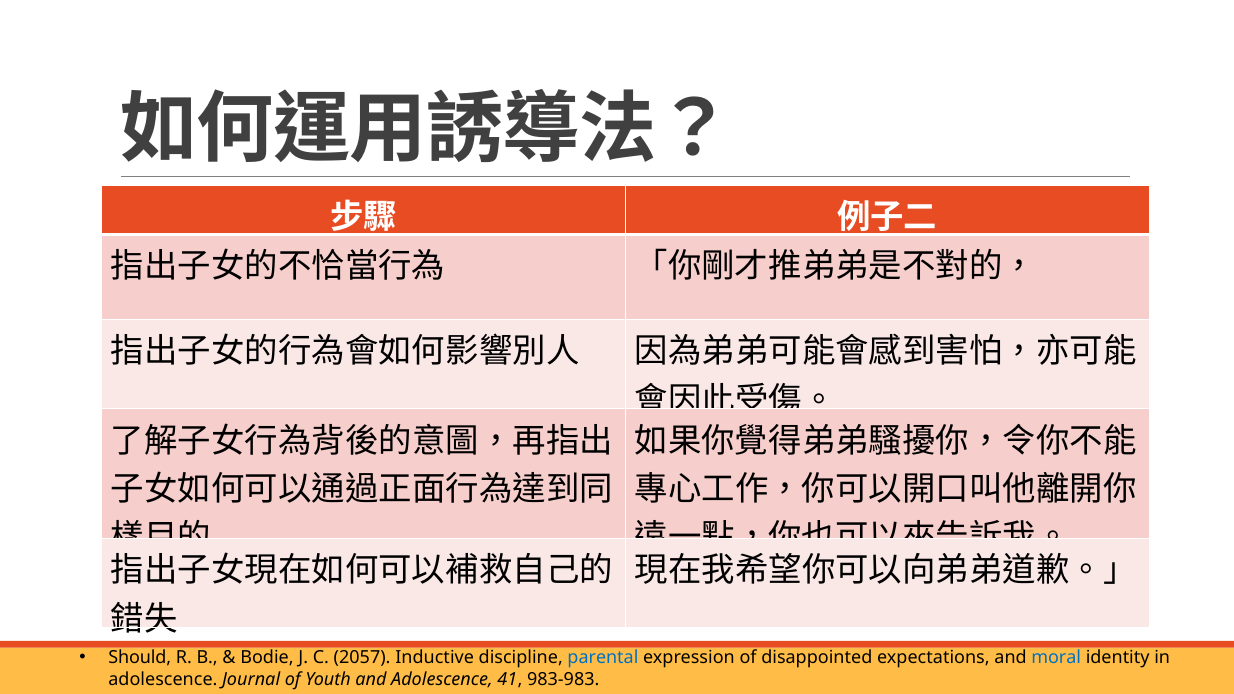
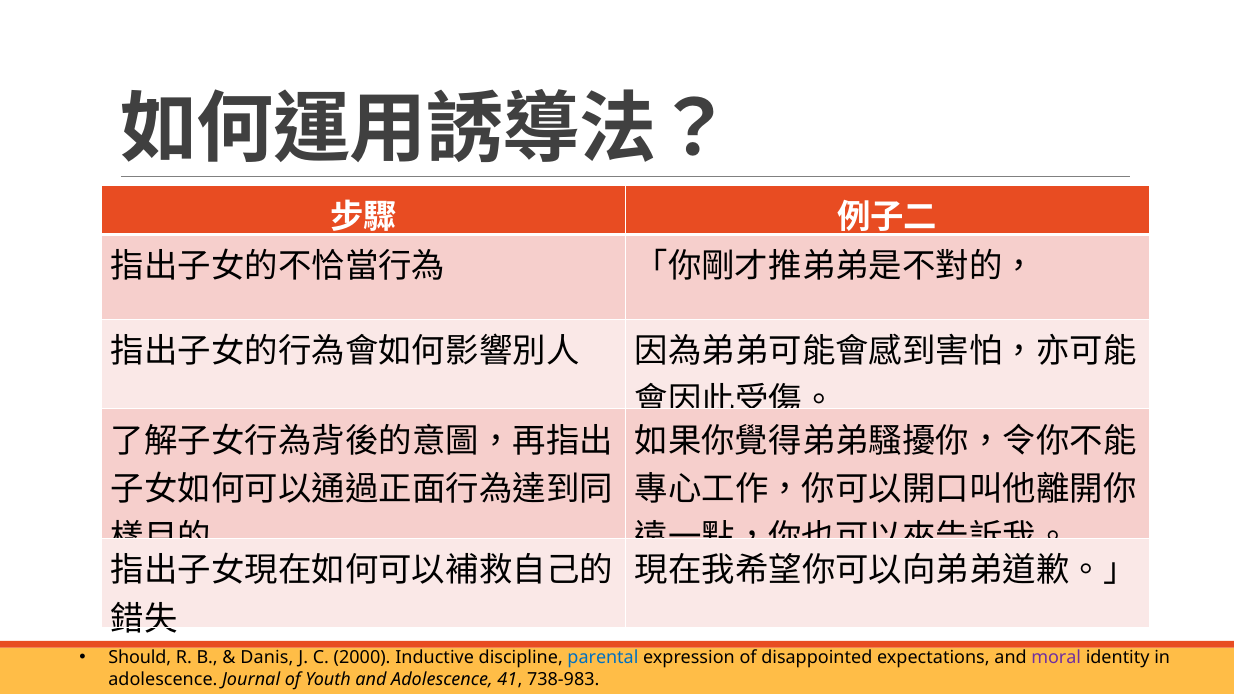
Bodie: Bodie -> Danis
2057: 2057 -> 2000
moral colour: blue -> purple
983-983: 983-983 -> 738-983
